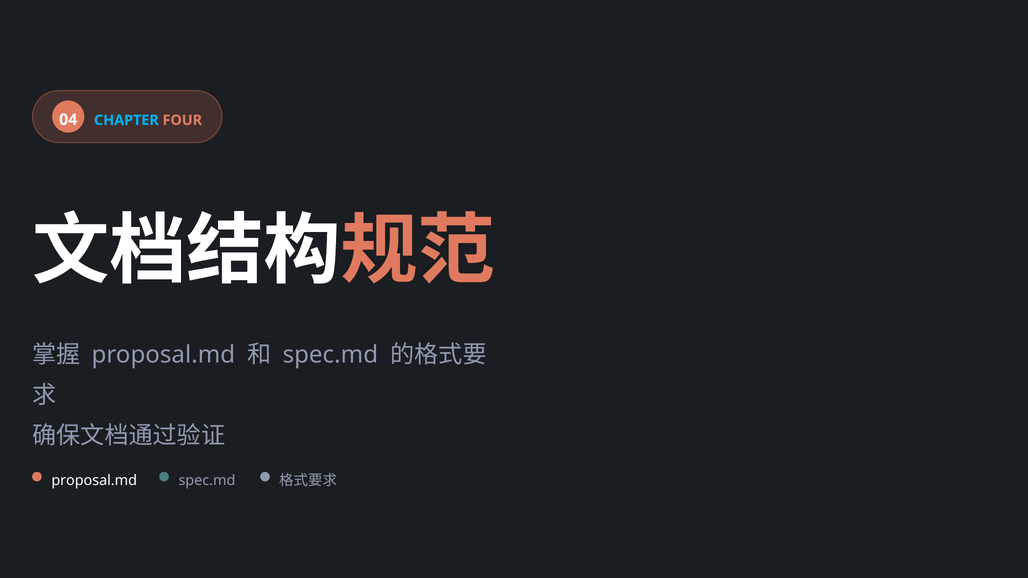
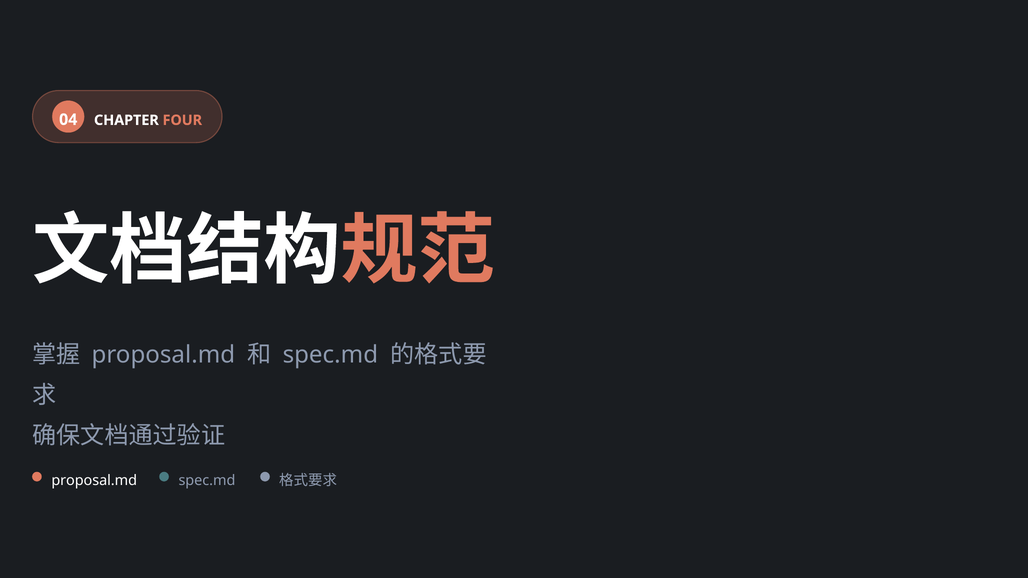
CHAPTER colour: light blue -> white
